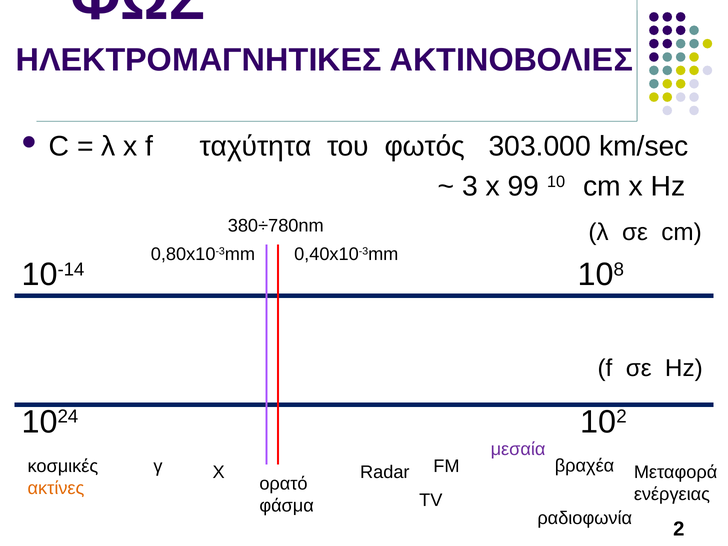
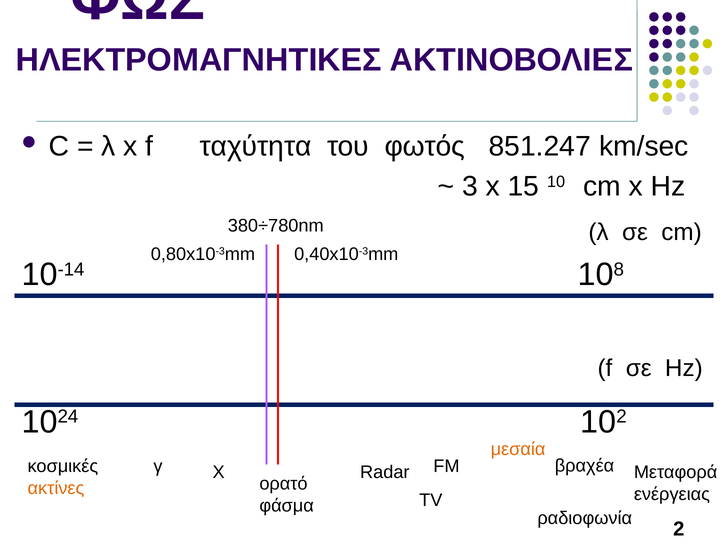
303.000: 303.000 -> 851.247
99: 99 -> 15
μεσαία colour: purple -> orange
